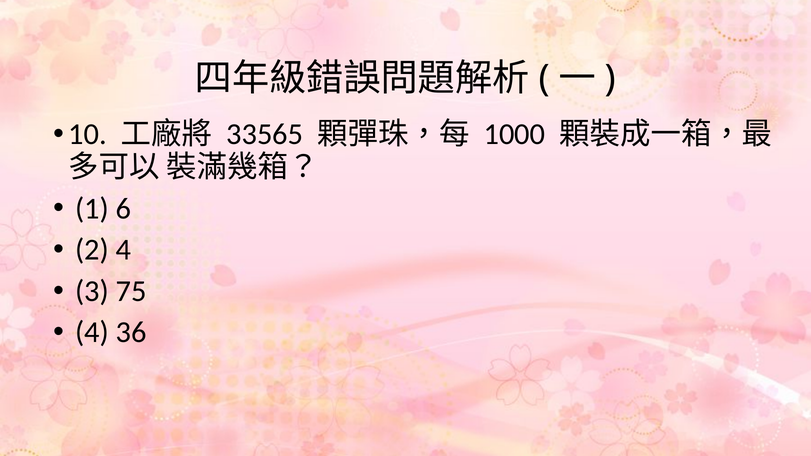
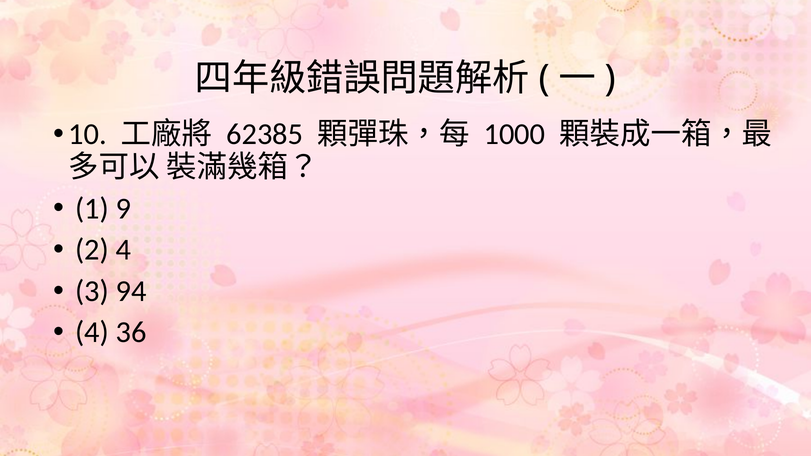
33565: 33565 -> 62385
6: 6 -> 9
75: 75 -> 94
